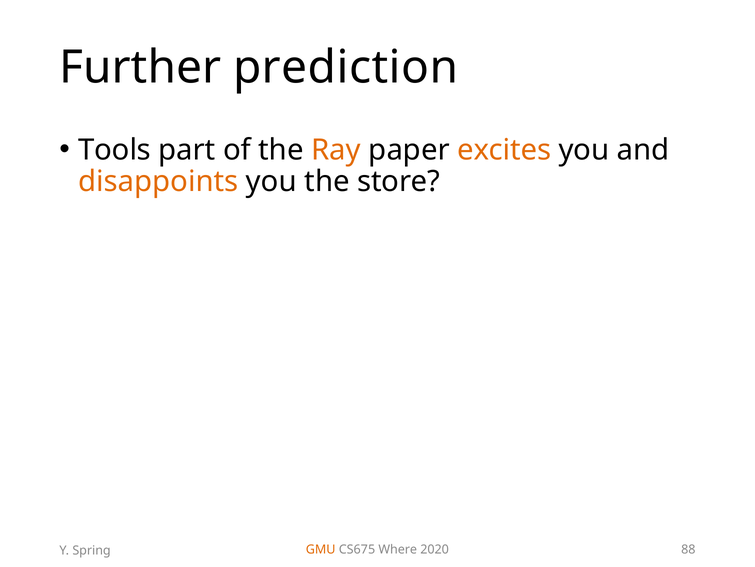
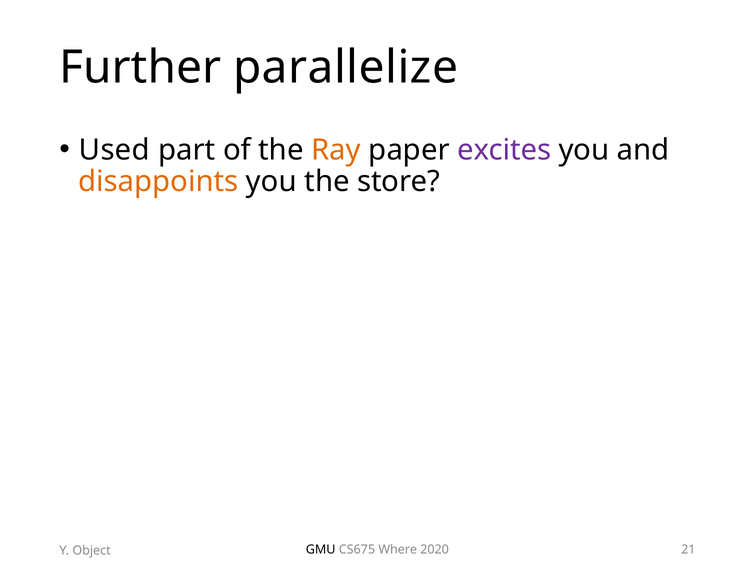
prediction: prediction -> parallelize
Tools: Tools -> Used
excites colour: orange -> purple
GMU colour: orange -> black
88: 88 -> 21
Spring: Spring -> Object
